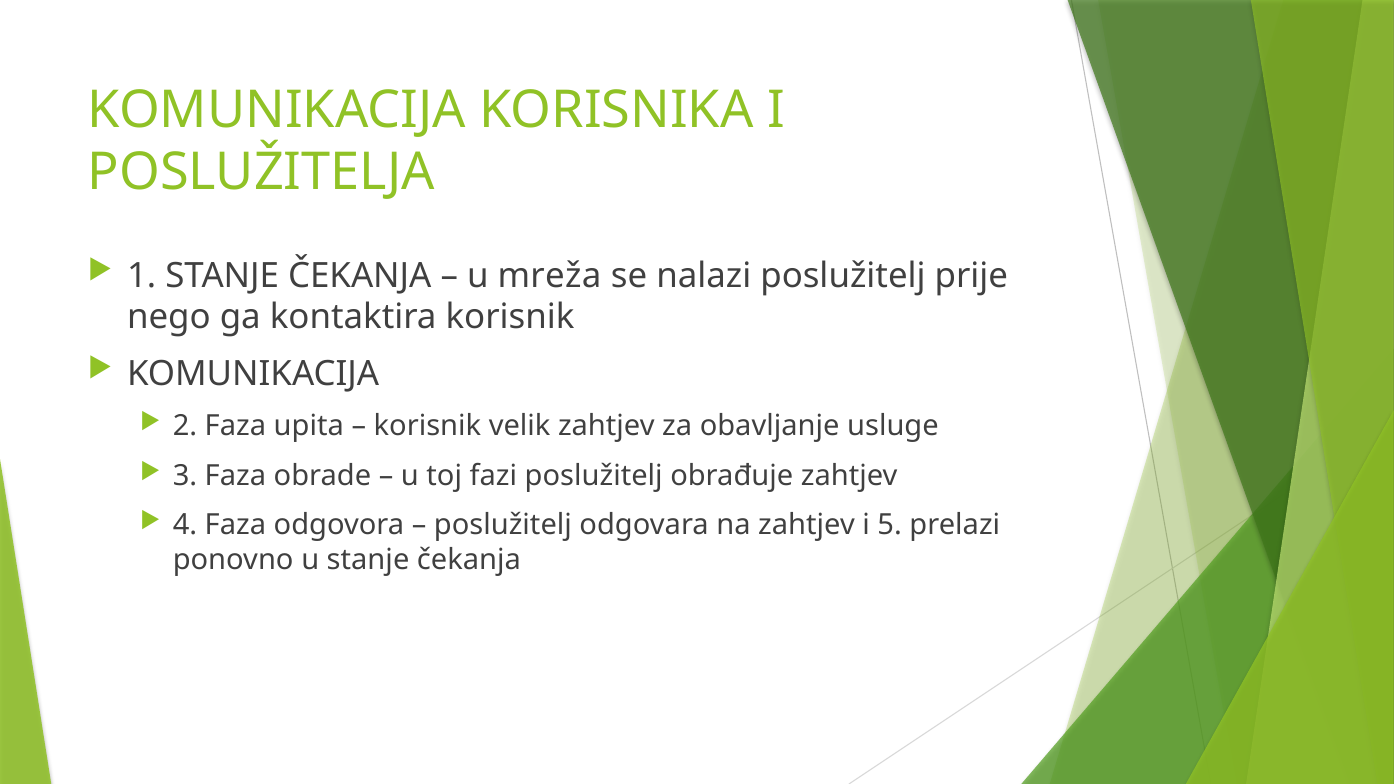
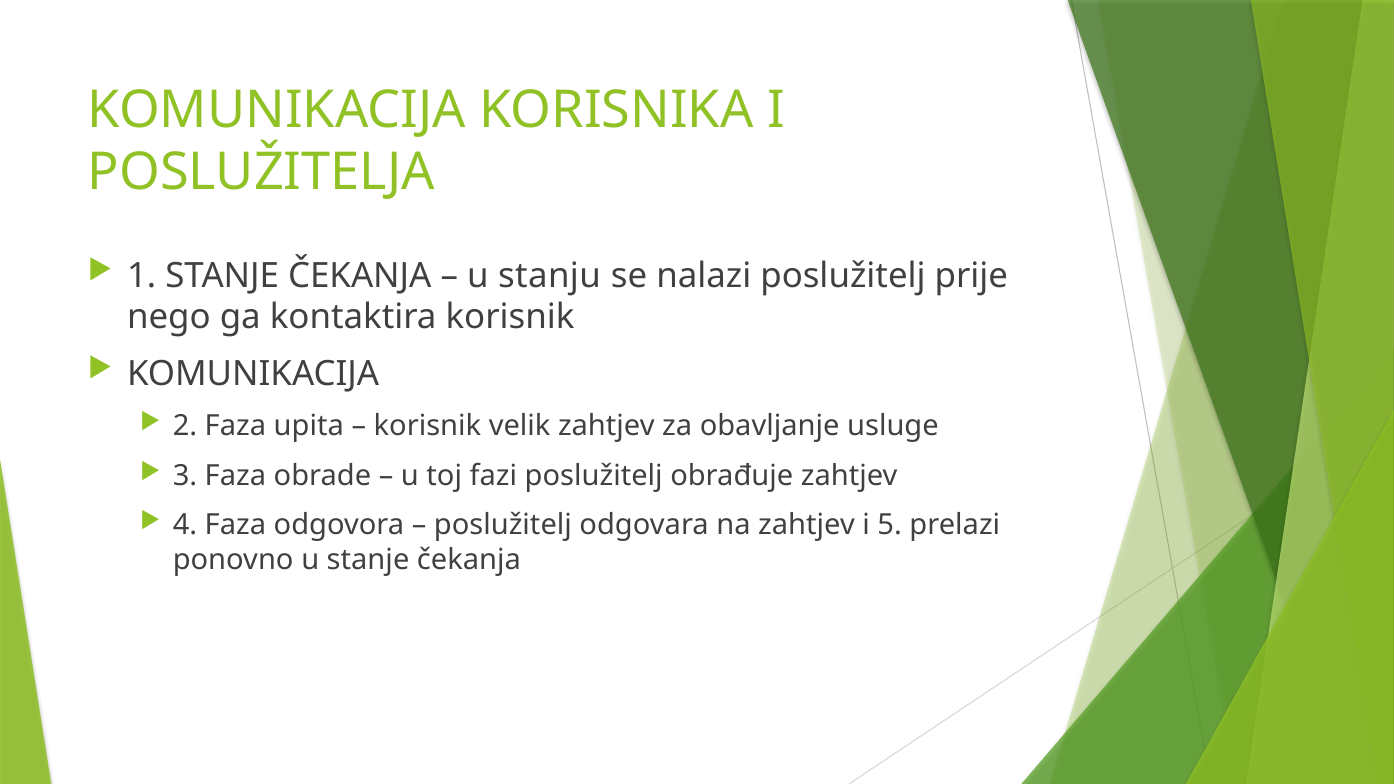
mreža: mreža -> stanju
